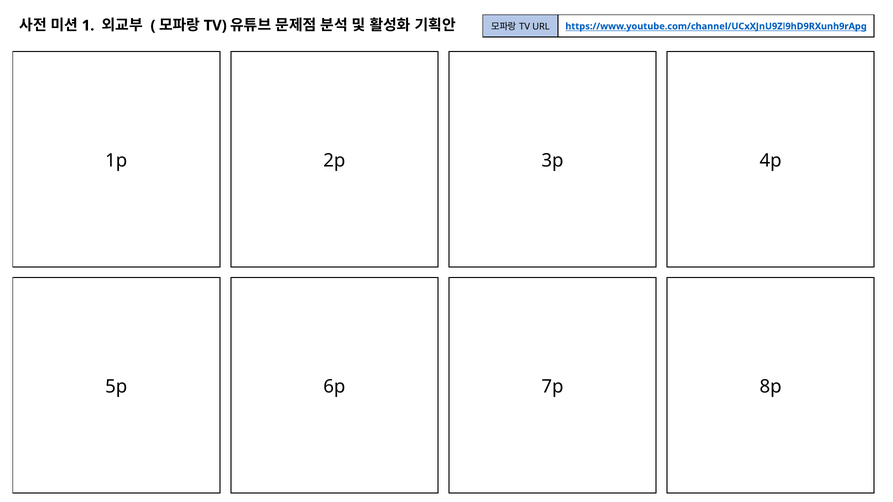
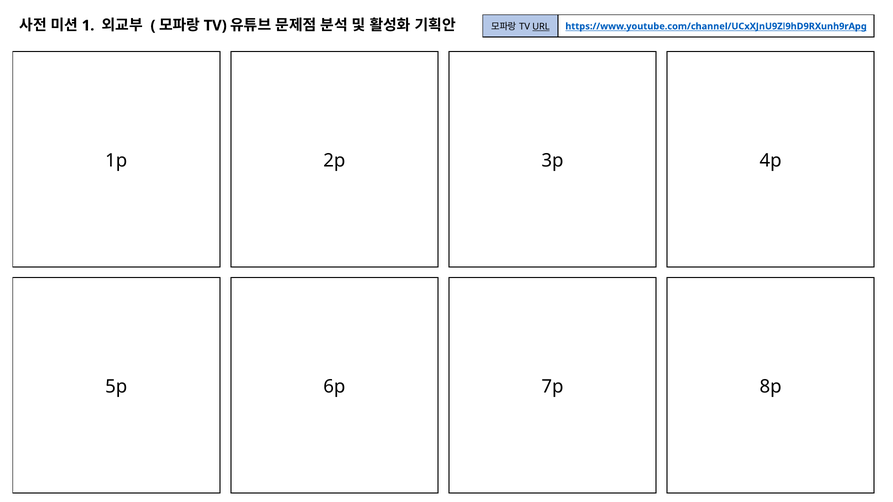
URL underline: none -> present
